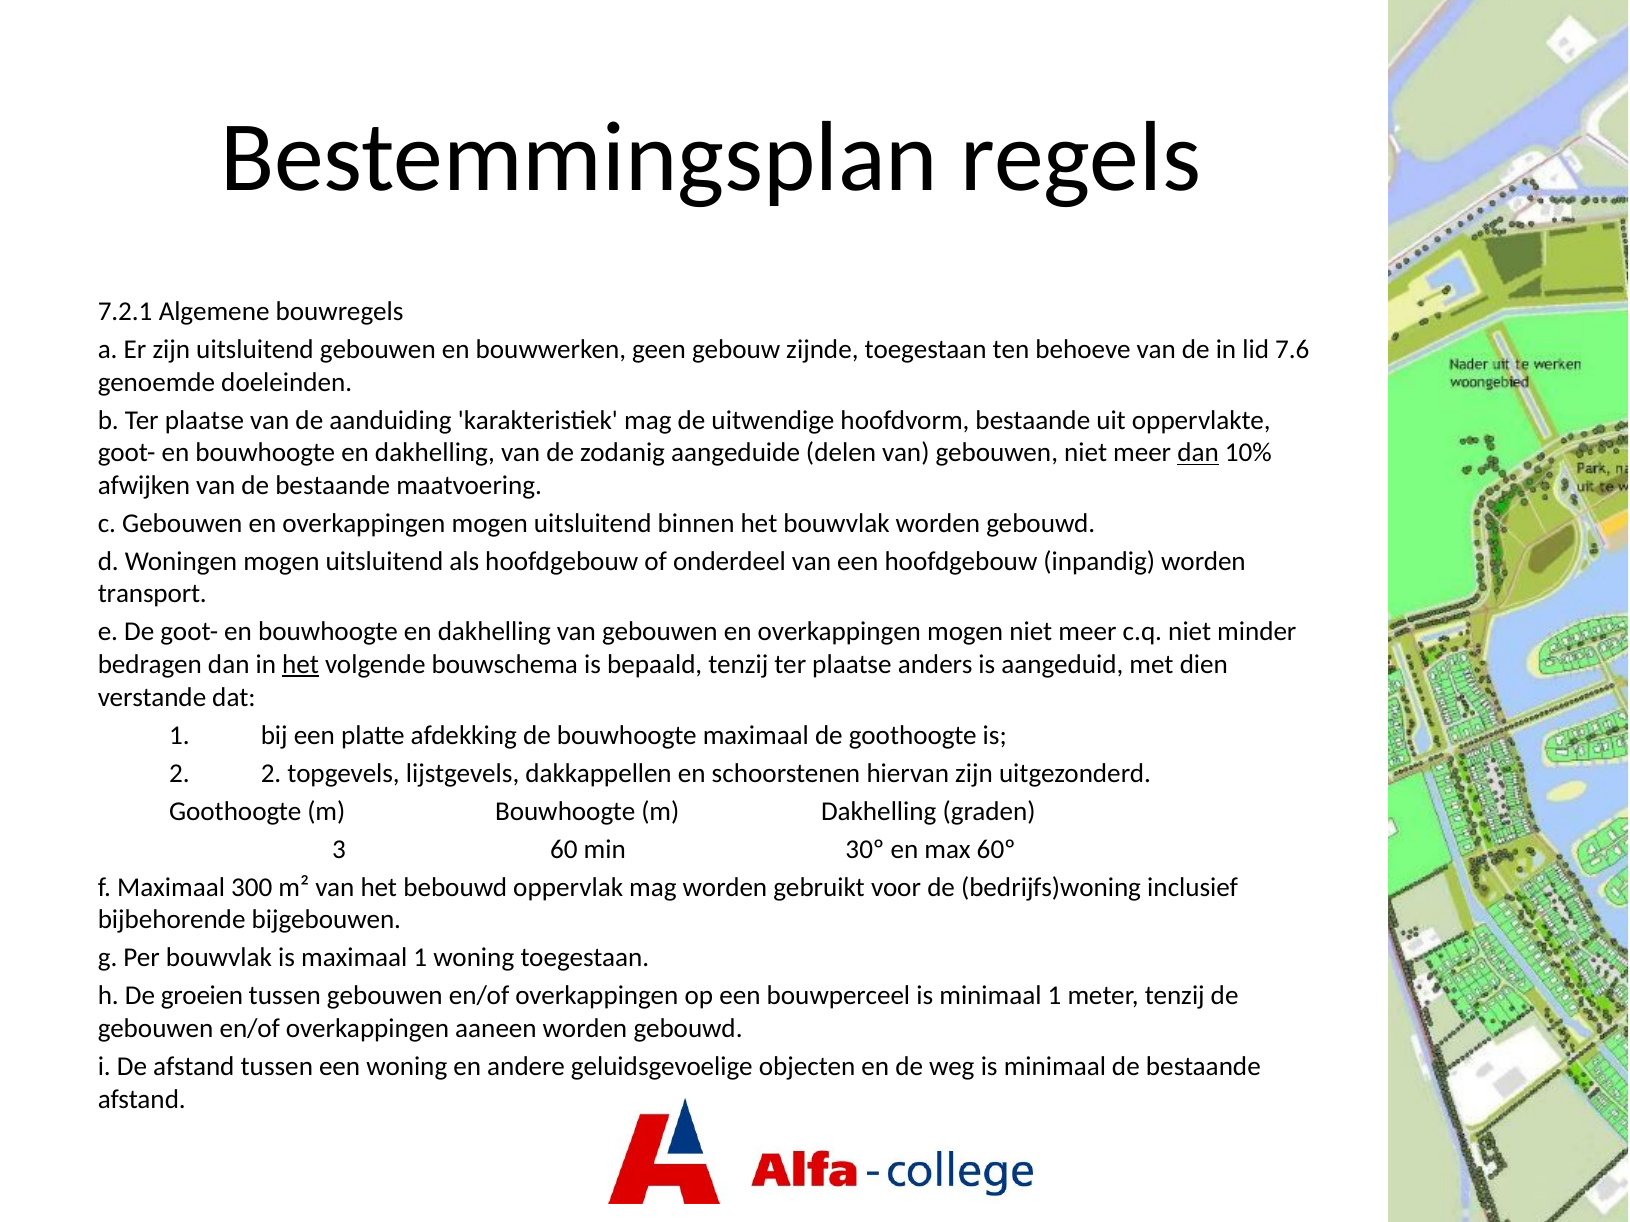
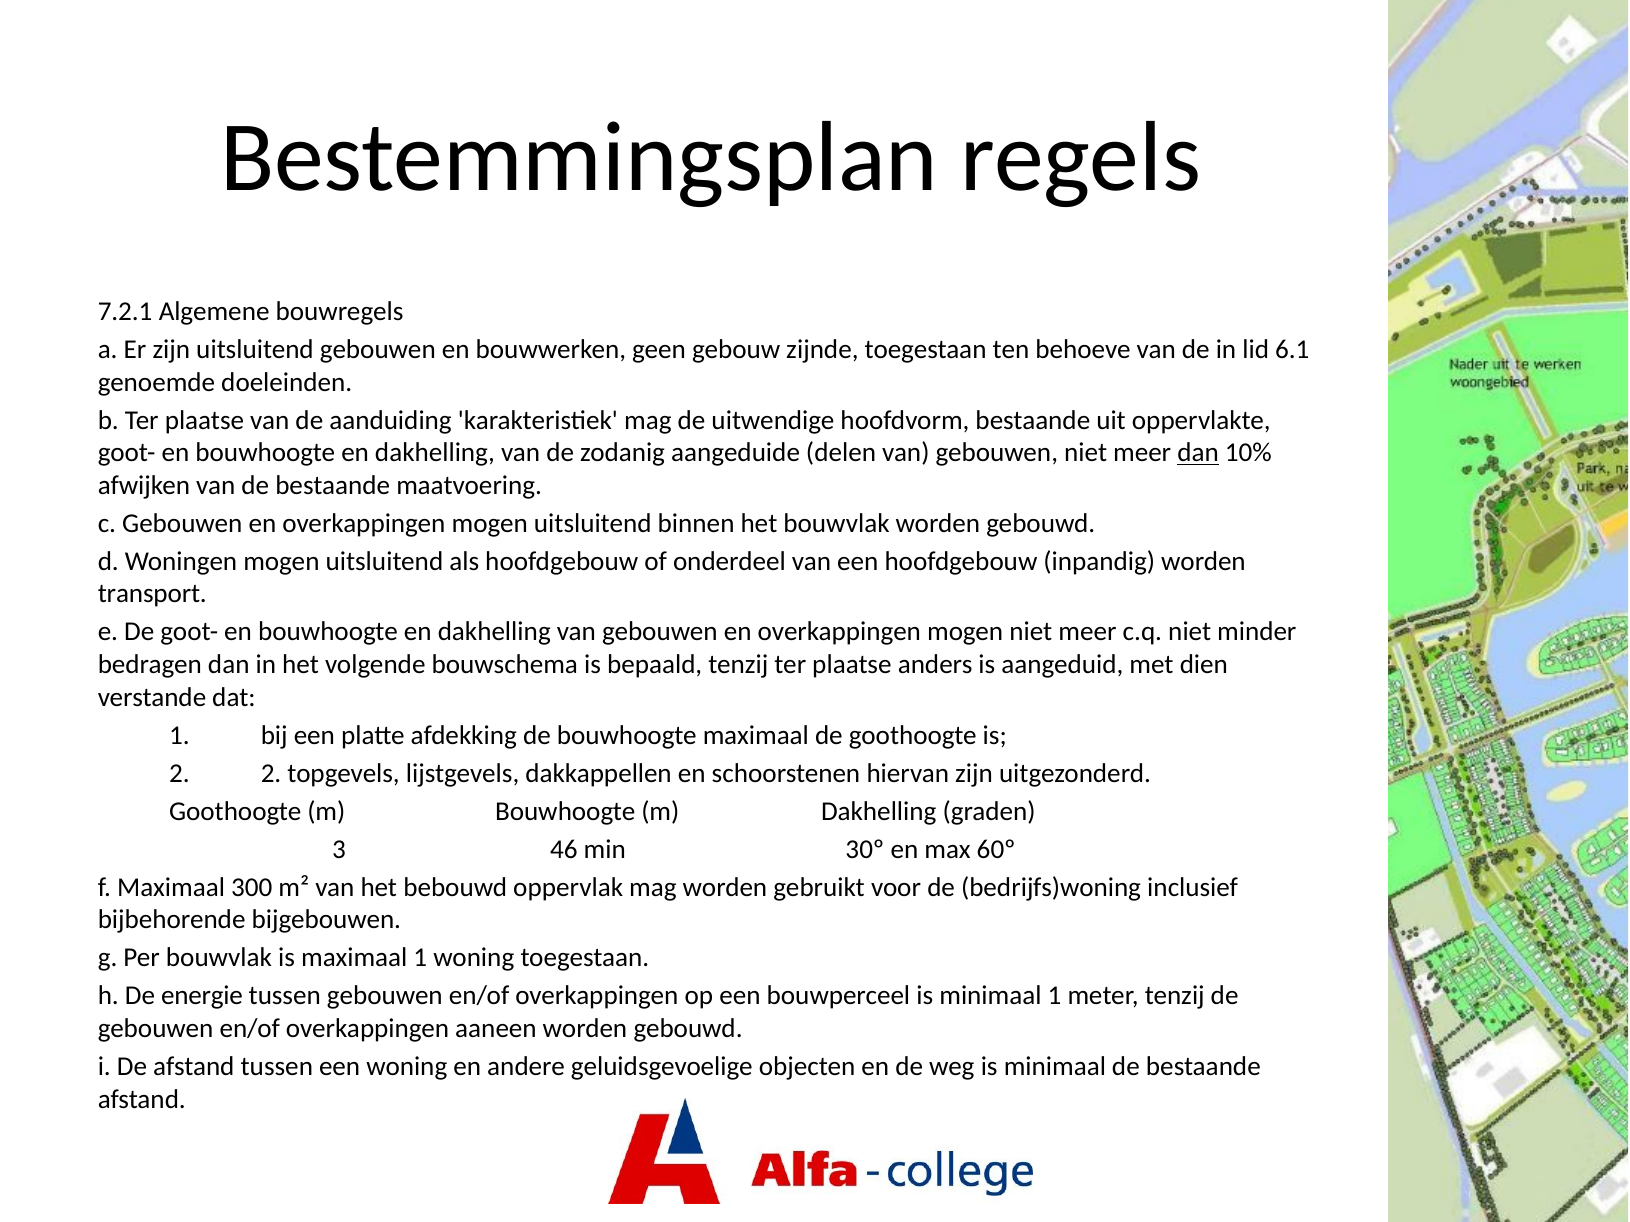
7.6: 7.6 -> 6.1
het at (301, 665) underline: present -> none
60: 60 -> 46
groeien: groeien -> energie
